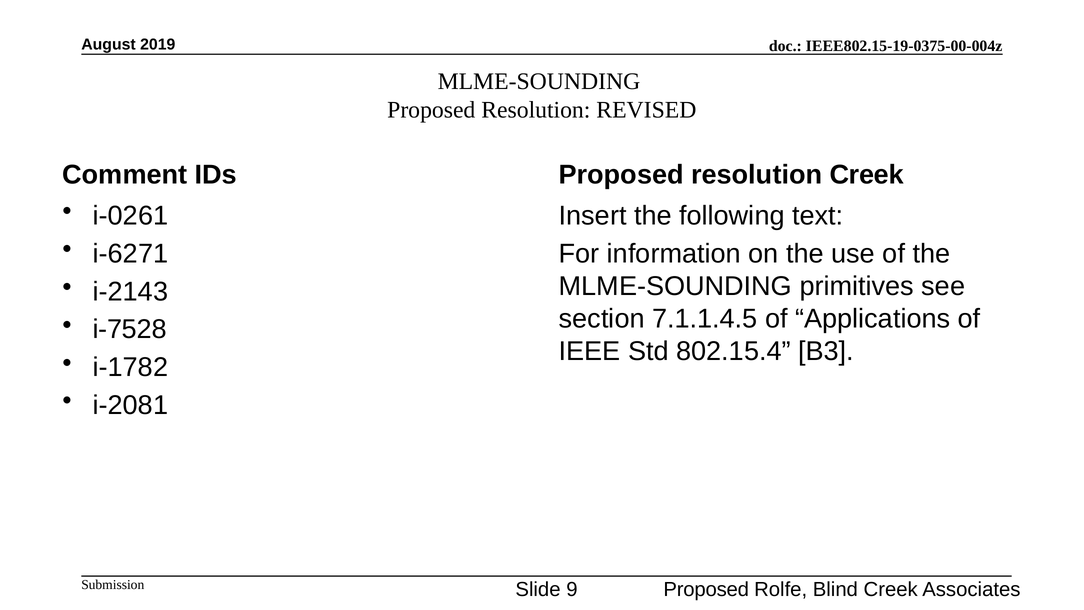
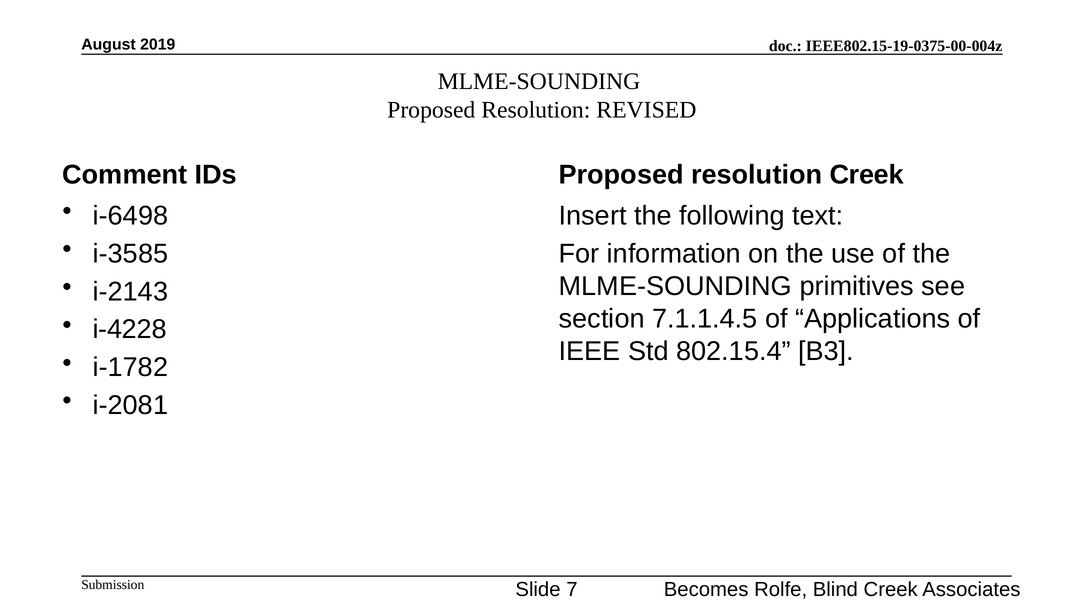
i-0261: i-0261 -> i-6498
i-6271: i-6271 -> i-3585
i-7528: i-7528 -> i-4228
9: 9 -> 7
Proposed at (706, 589): Proposed -> Becomes
